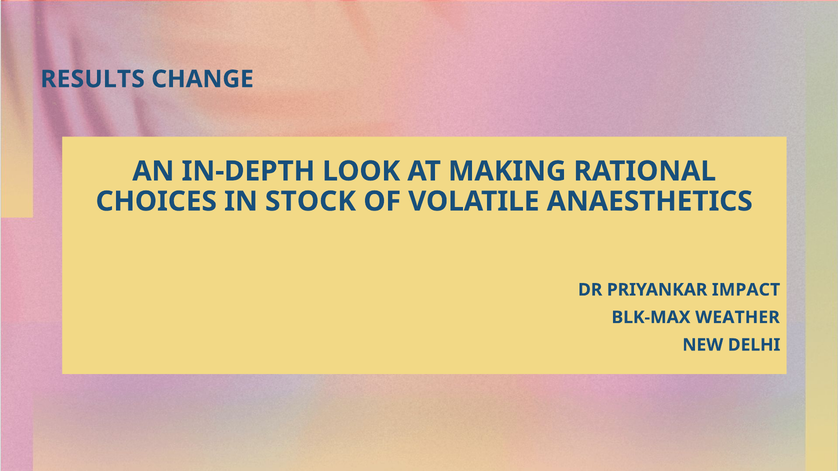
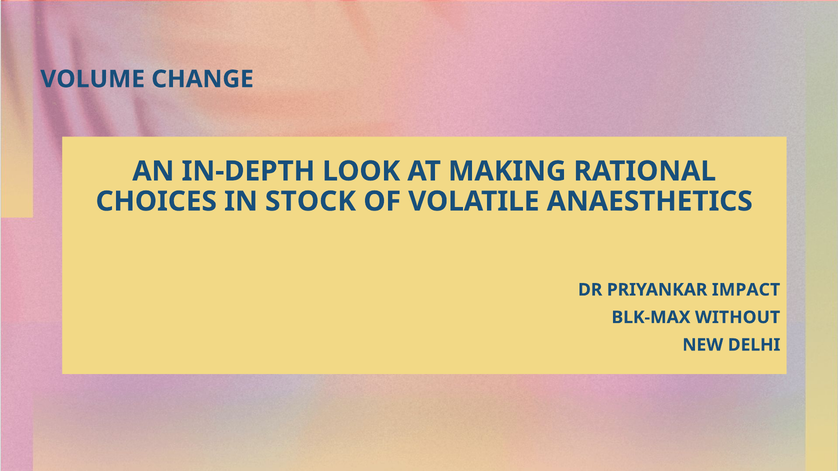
RESULTS: RESULTS -> VOLUME
WEATHER: WEATHER -> WITHOUT
